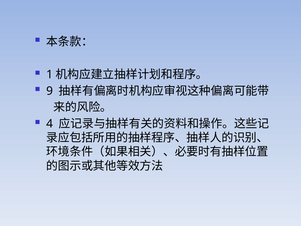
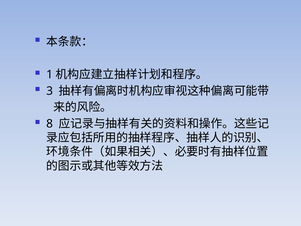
9: 9 -> 3
4: 4 -> 8
